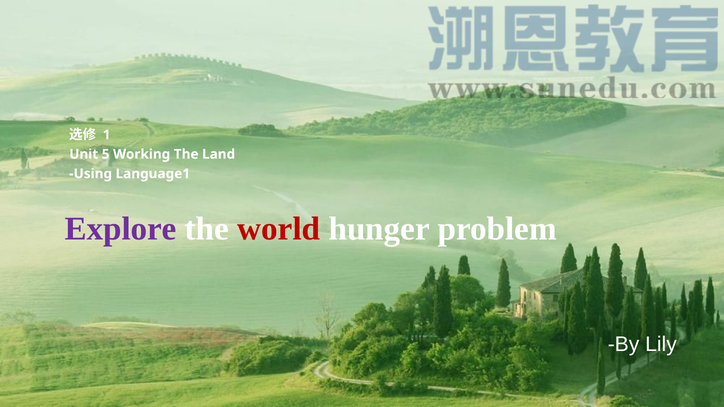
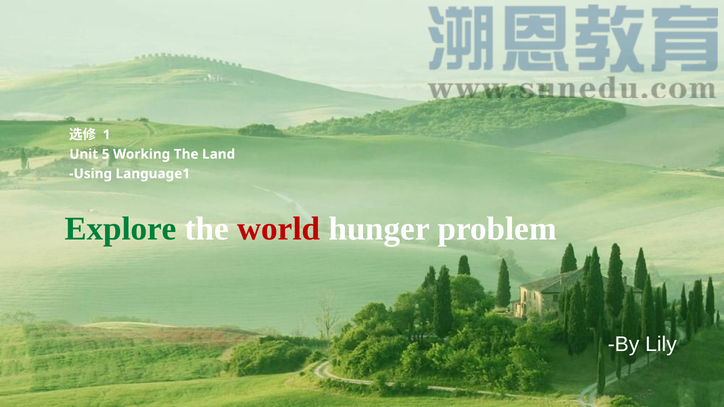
Explore colour: purple -> green
